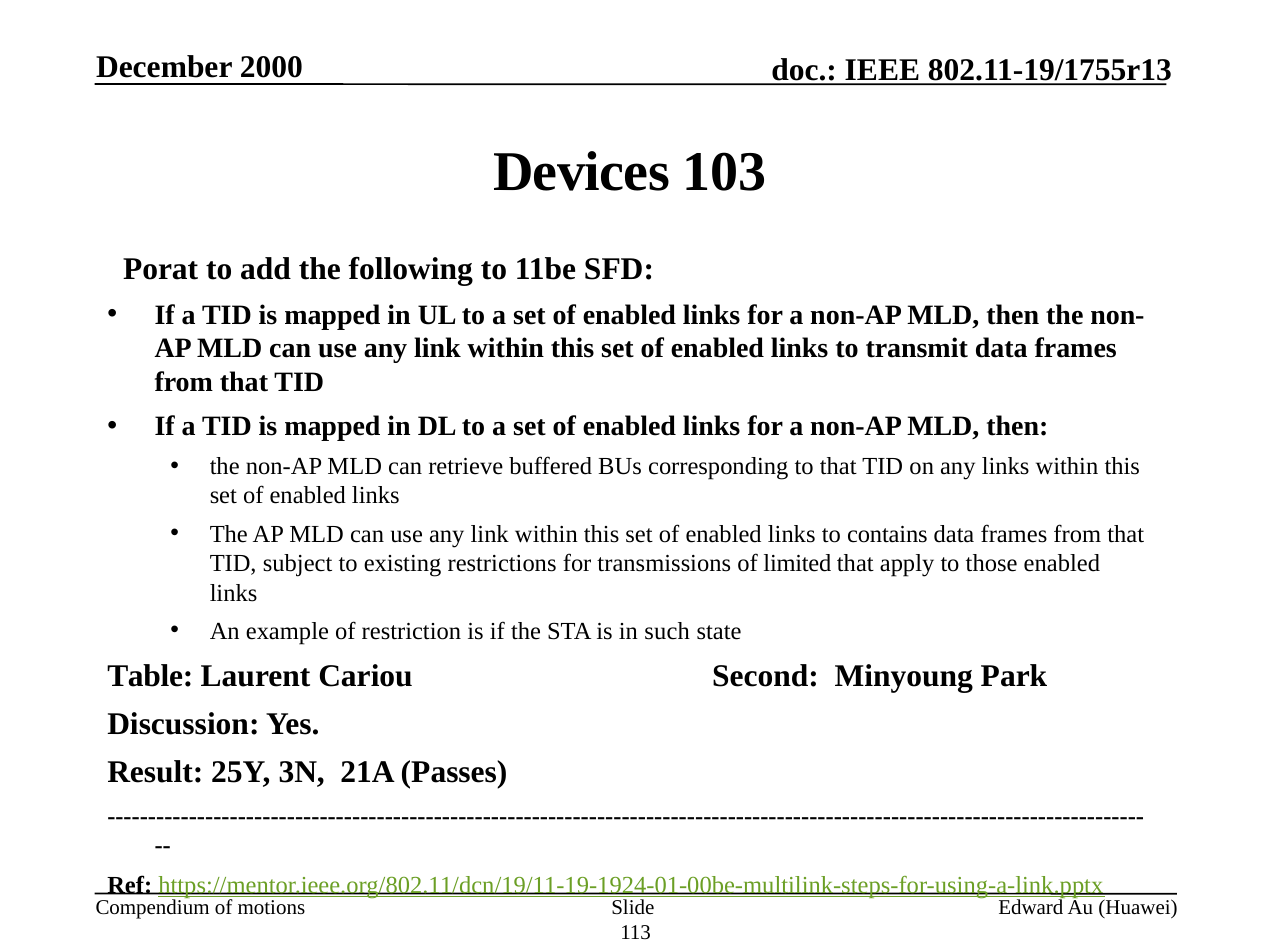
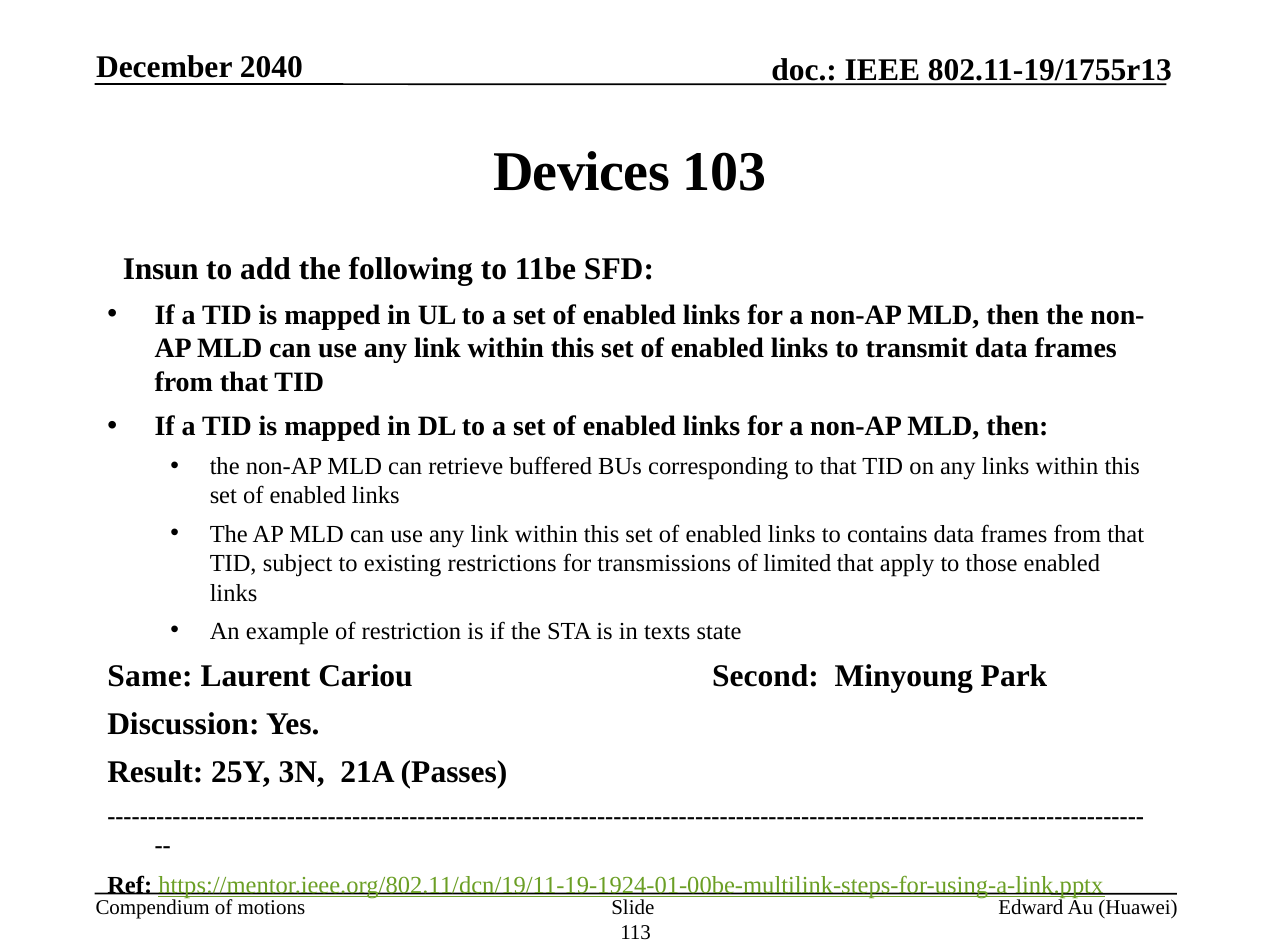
2000: 2000 -> 2040
Porat: Porat -> Insun
such: such -> texts
Table: Table -> Same
